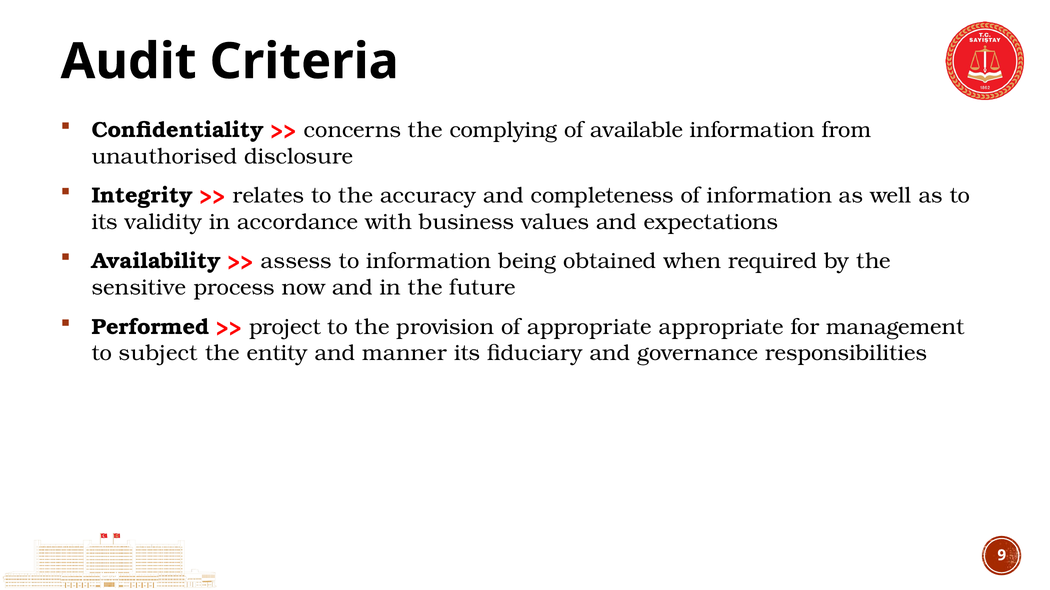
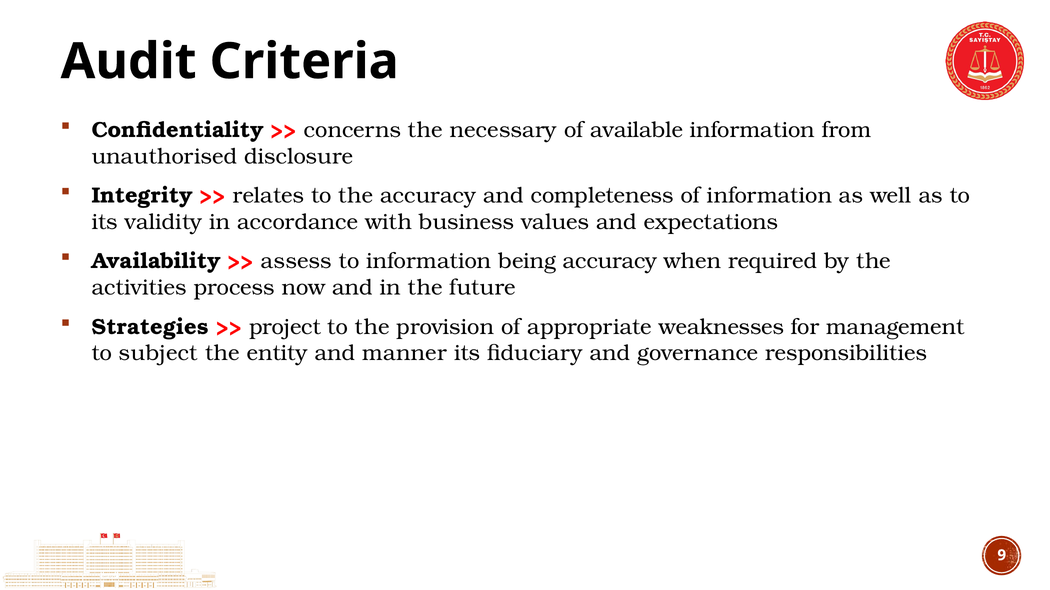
complying: complying -> necessary
being obtained: obtained -> accuracy
sensitive: sensitive -> activities
Performed: Performed -> Strategies
appropriate appropriate: appropriate -> weaknesses
